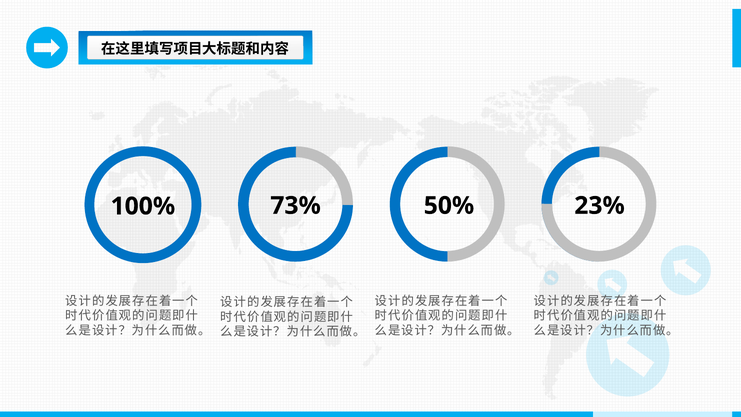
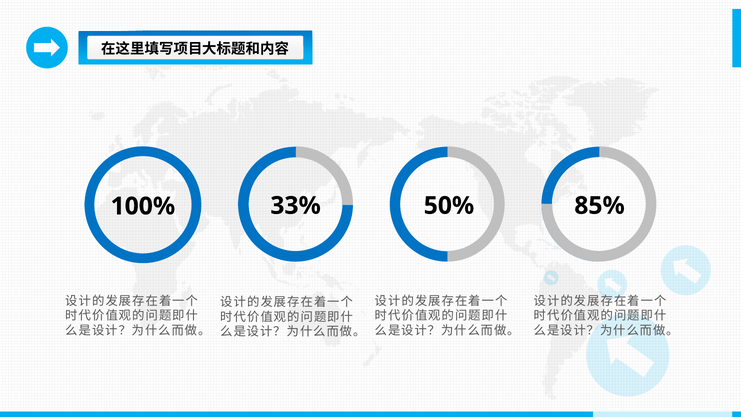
73%: 73% -> 33%
23%: 23% -> 85%
